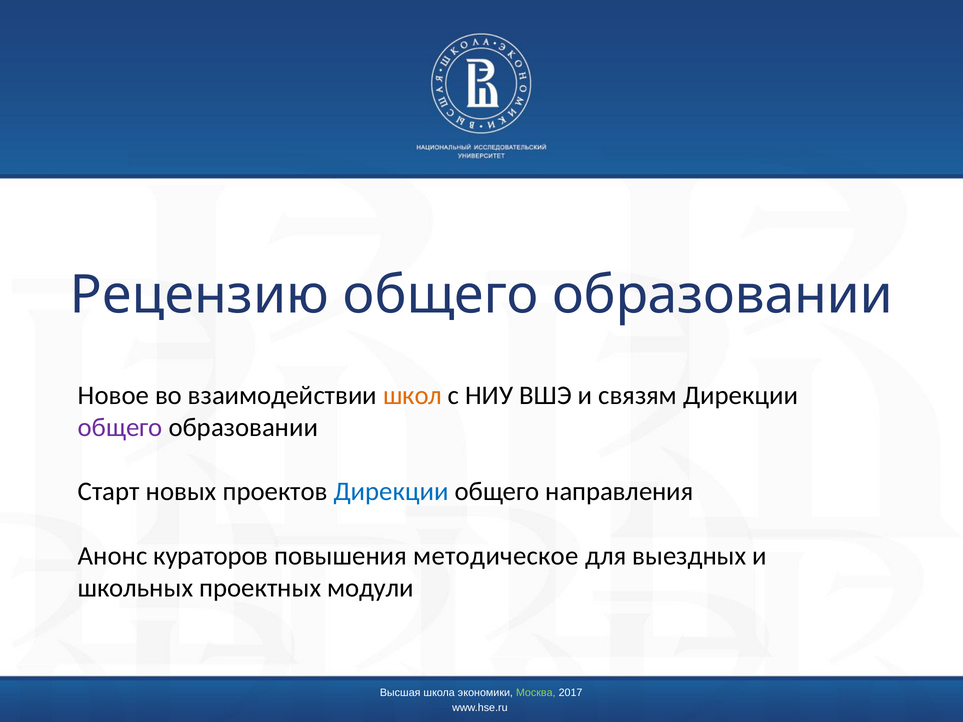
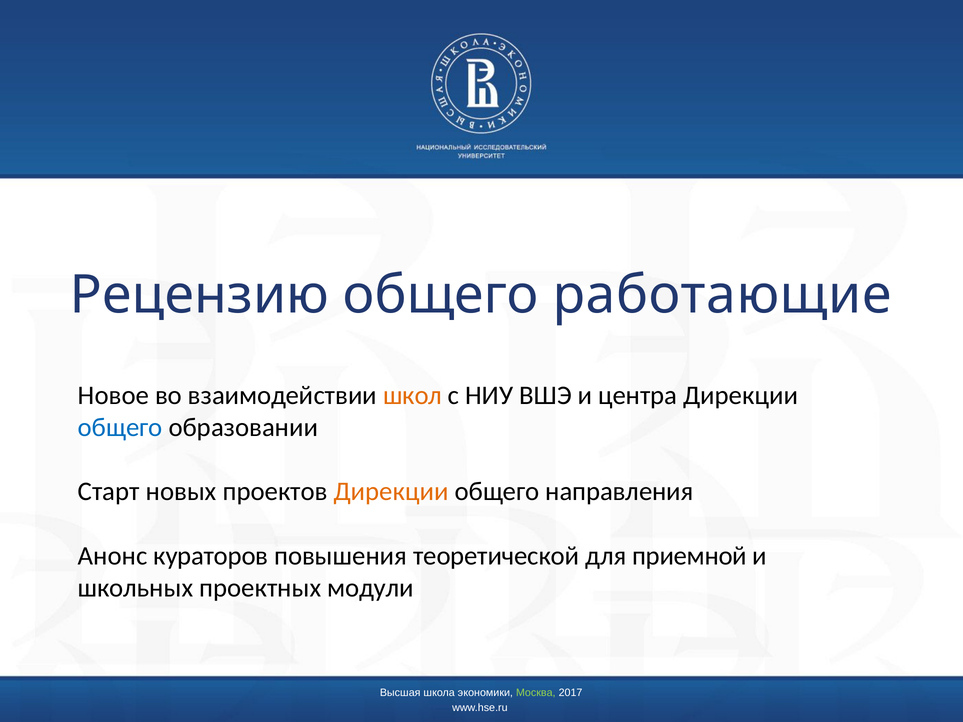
образовании at (723, 295): образовании -> работающие
связям: связям -> центра
общего at (120, 427) colour: purple -> blue
Дирекции at (391, 492) colour: blue -> orange
методическое: методическое -> теоретической
выездных: выездных -> приемной
